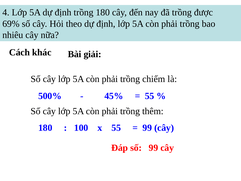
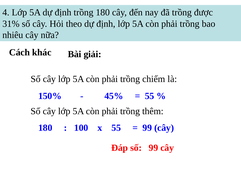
69%: 69% -> 31%
500%: 500% -> 150%
